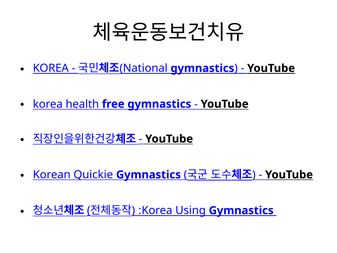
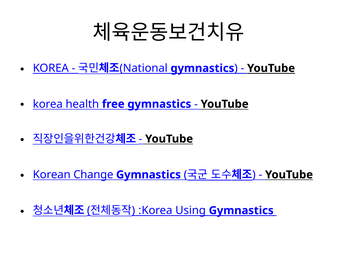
Quickie: Quickie -> Change
